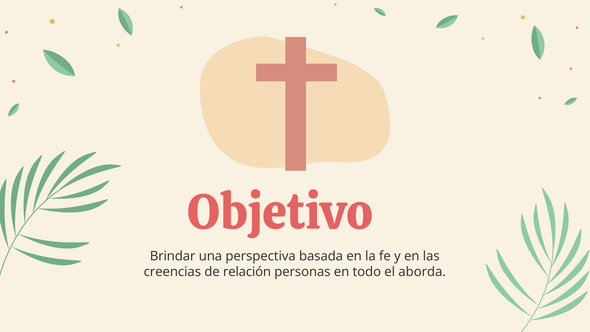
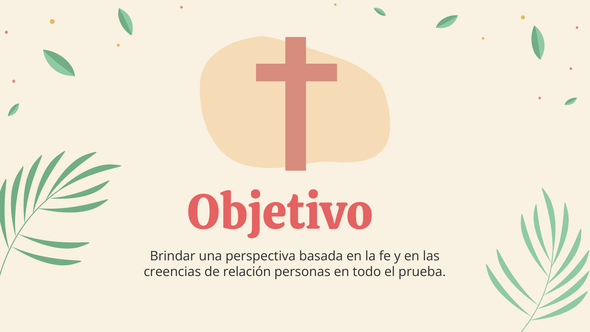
aborda: aborda -> prueba
